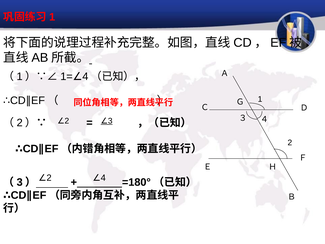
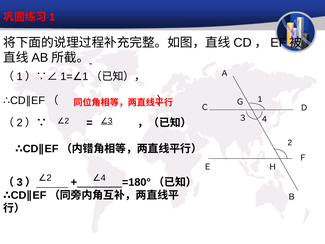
4 at (85, 77): 4 -> 1
